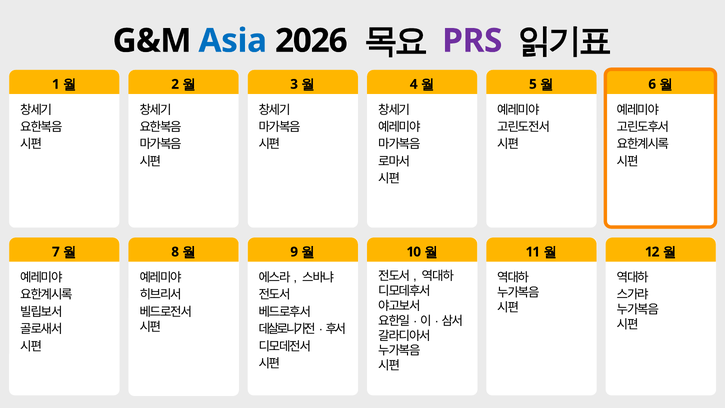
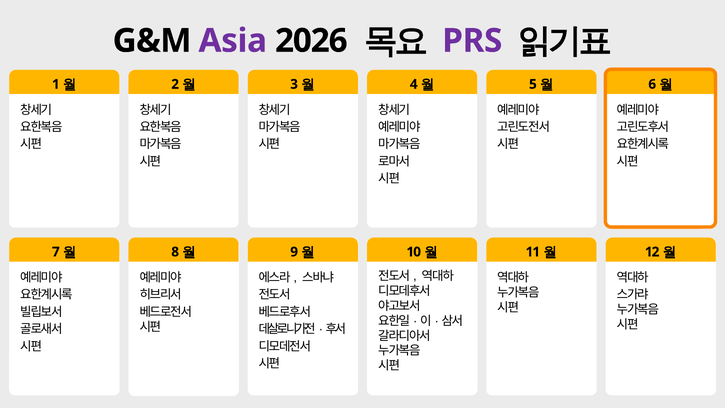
Asia colour: blue -> purple
